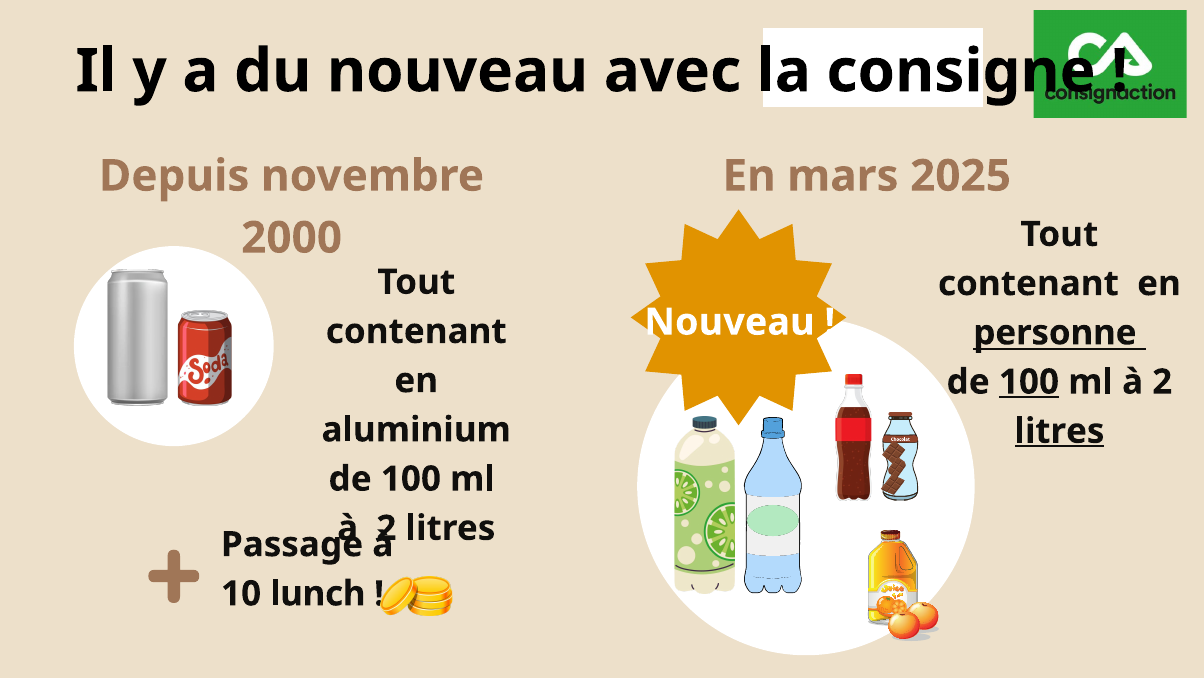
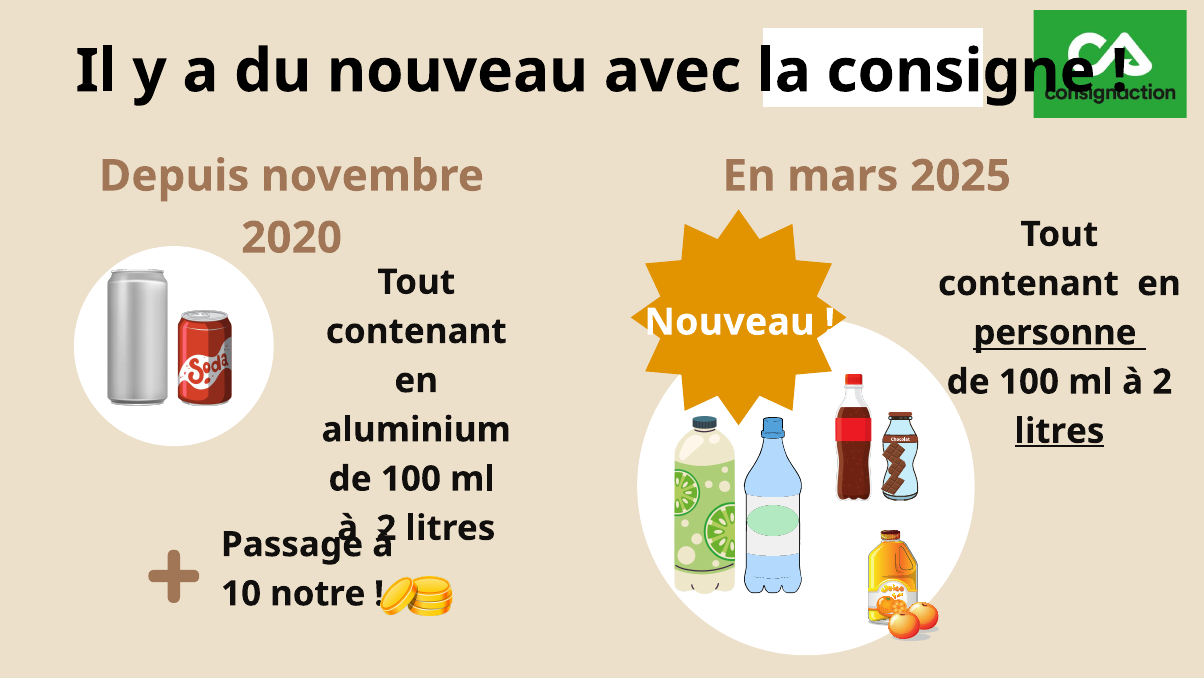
2000: 2000 -> 2020
100 at (1029, 382) underline: present -> none
lunch: lunch -> notre
